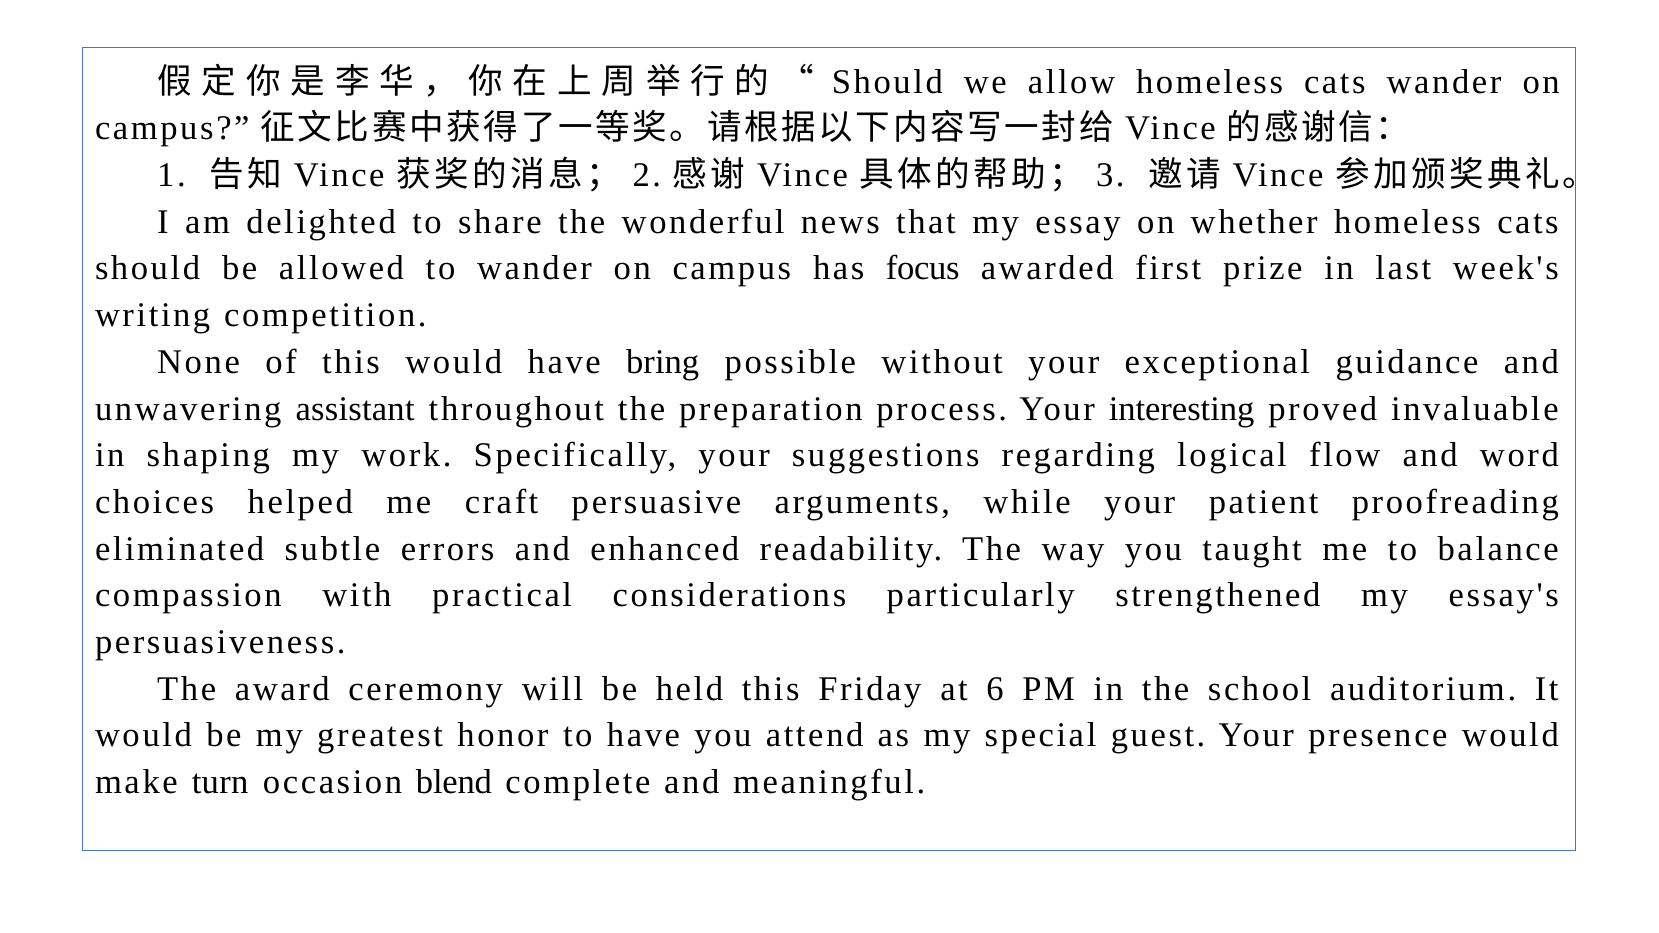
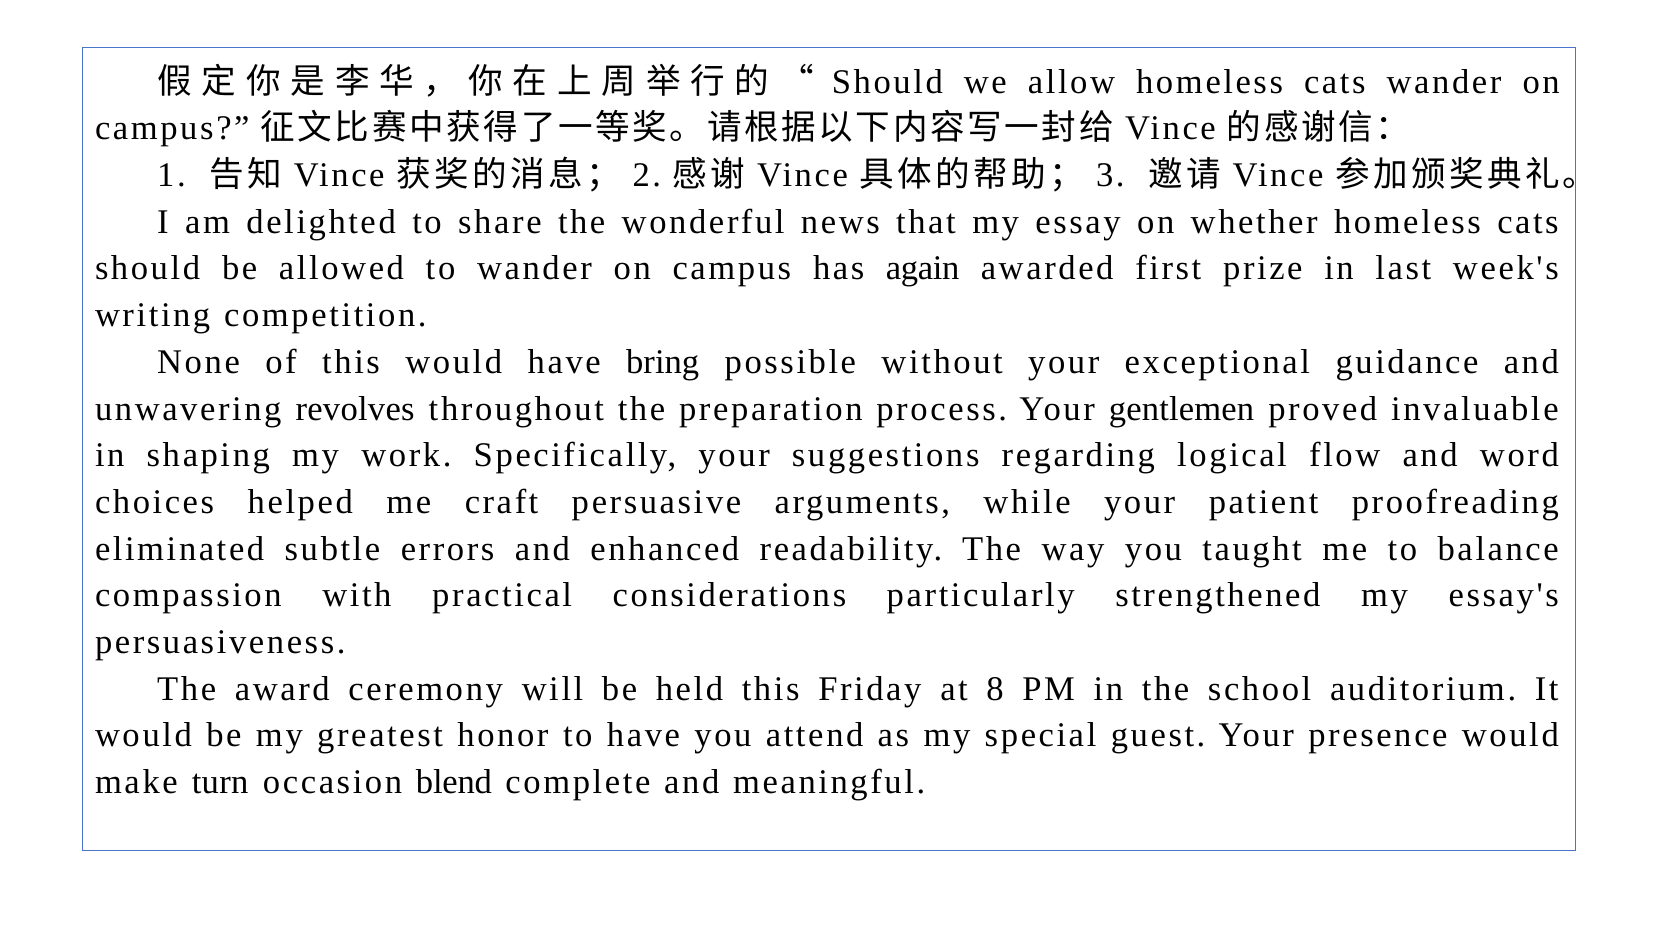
focus: focus -> again
assistant: assistant -> revolves
interesting: interesting -> gentlemen
6: 6 -> 8
